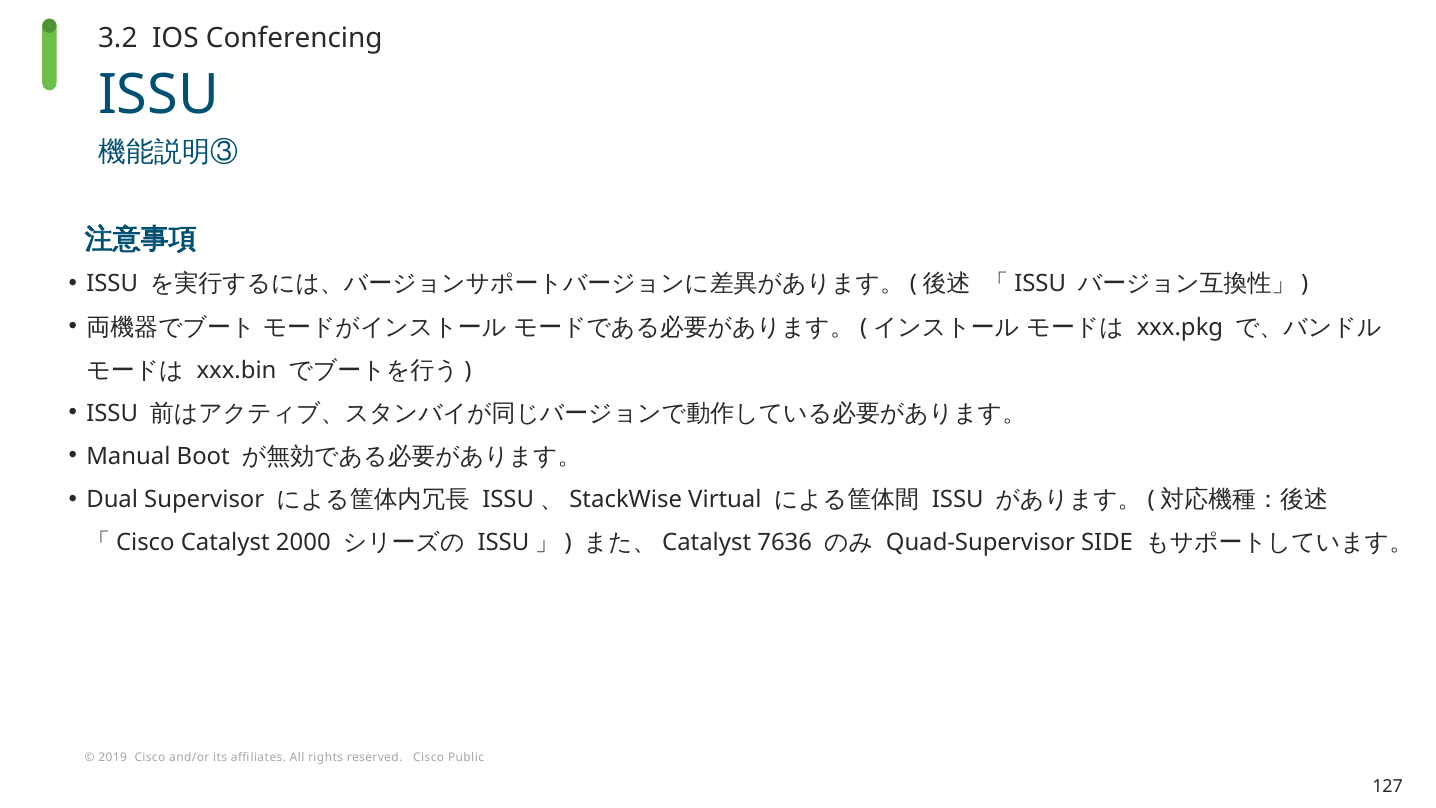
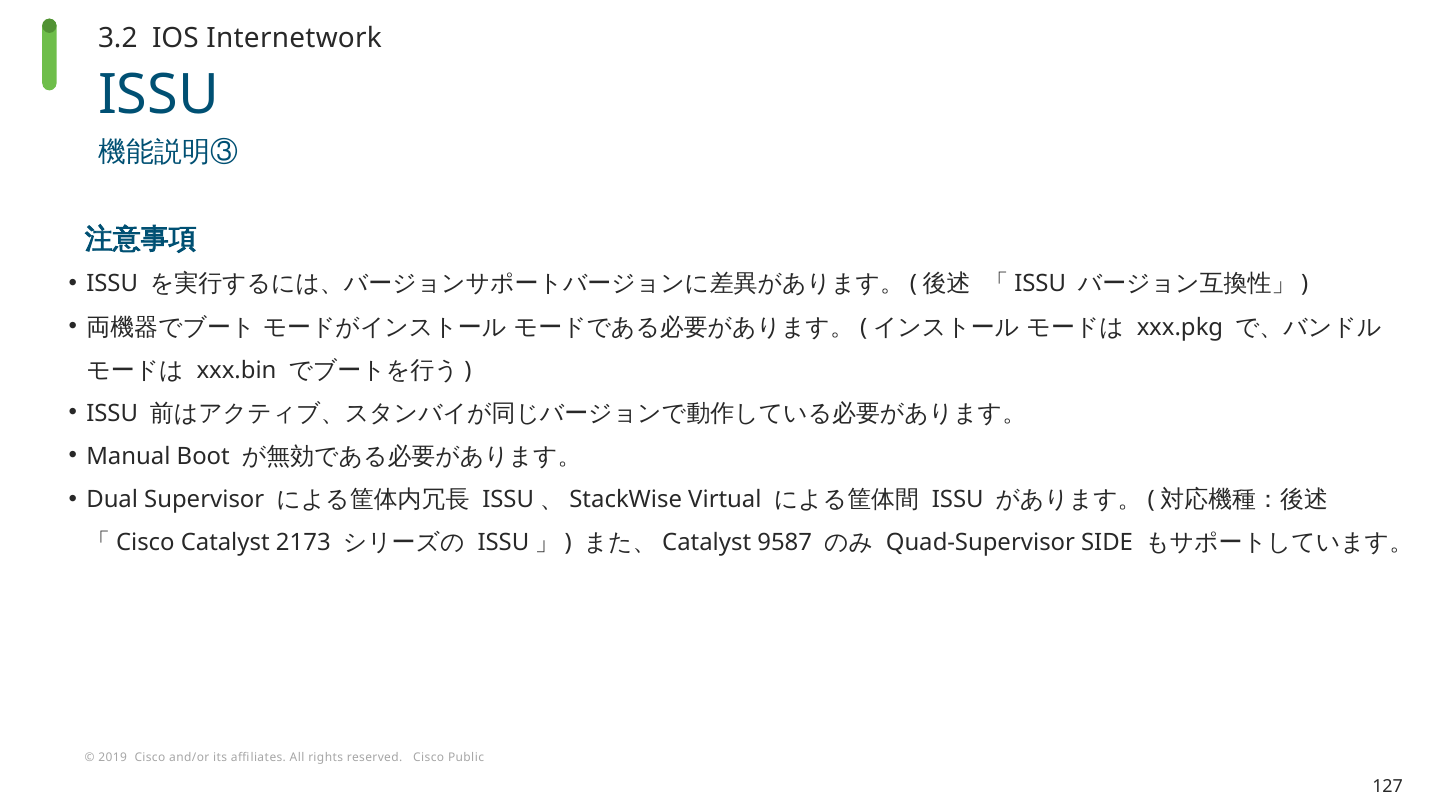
Conferencing: Conferencing -> Internetwork
2000: 2000 -> 2173
7636: 7636 -> 9587
